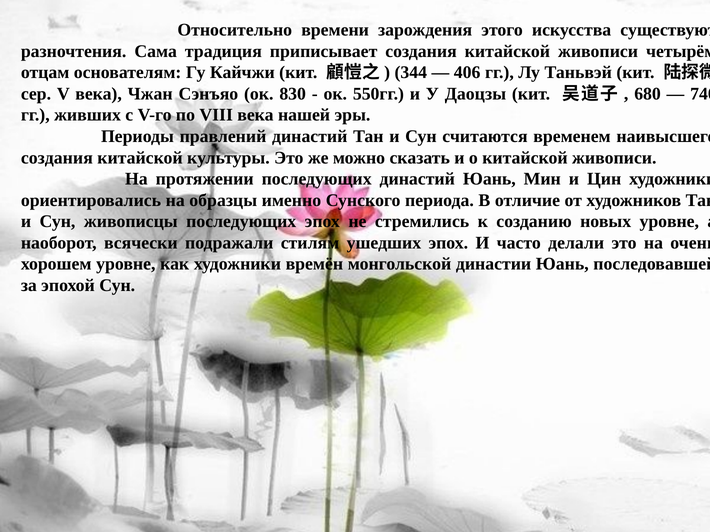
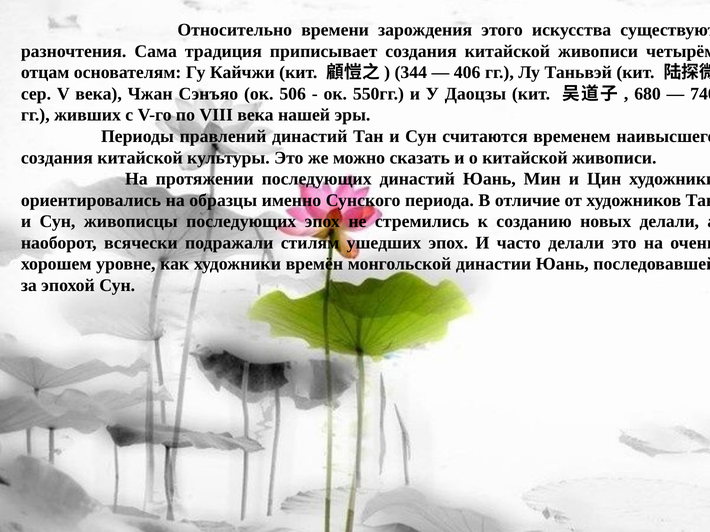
830: 830 -> 506
новых уровне: уровне -> делали
